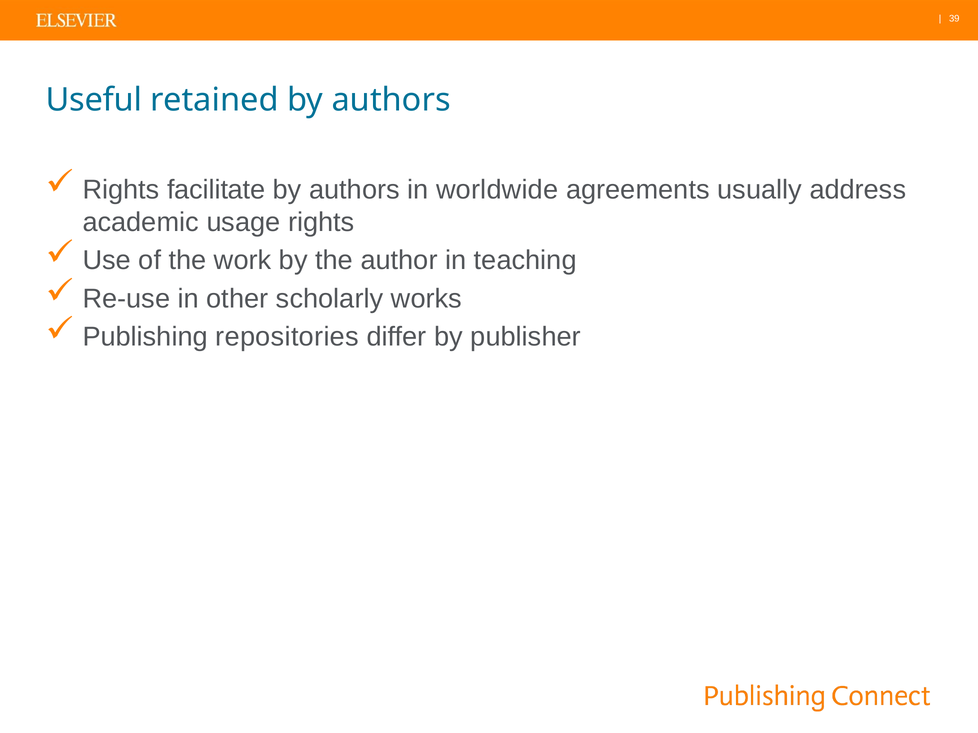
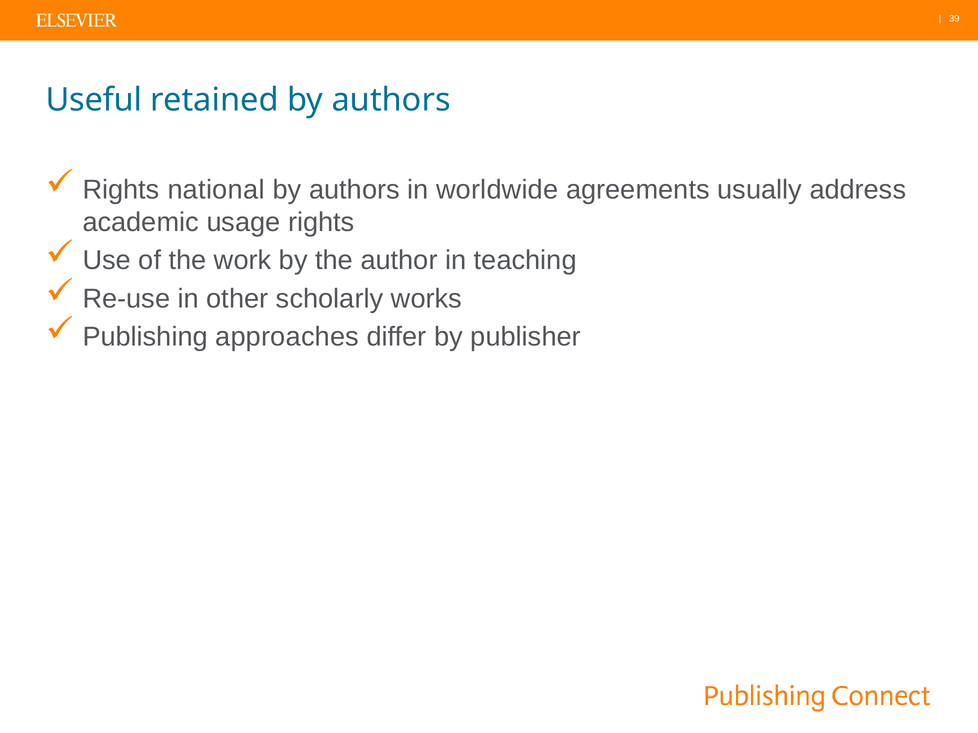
facilitate: facilitate -> national
repositories: repositories -> approaches
